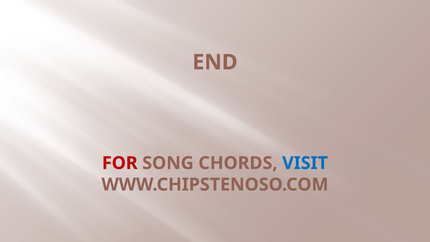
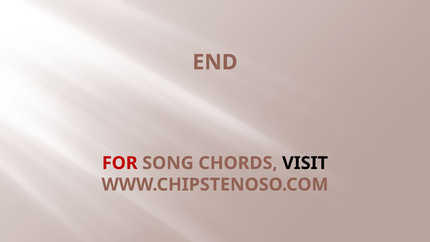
VISIT colour: blue -> black
